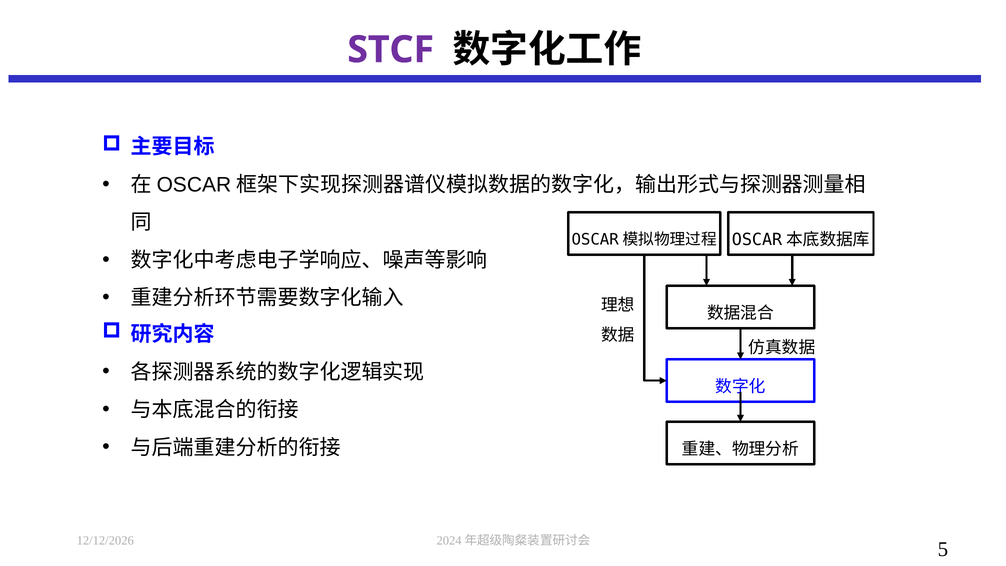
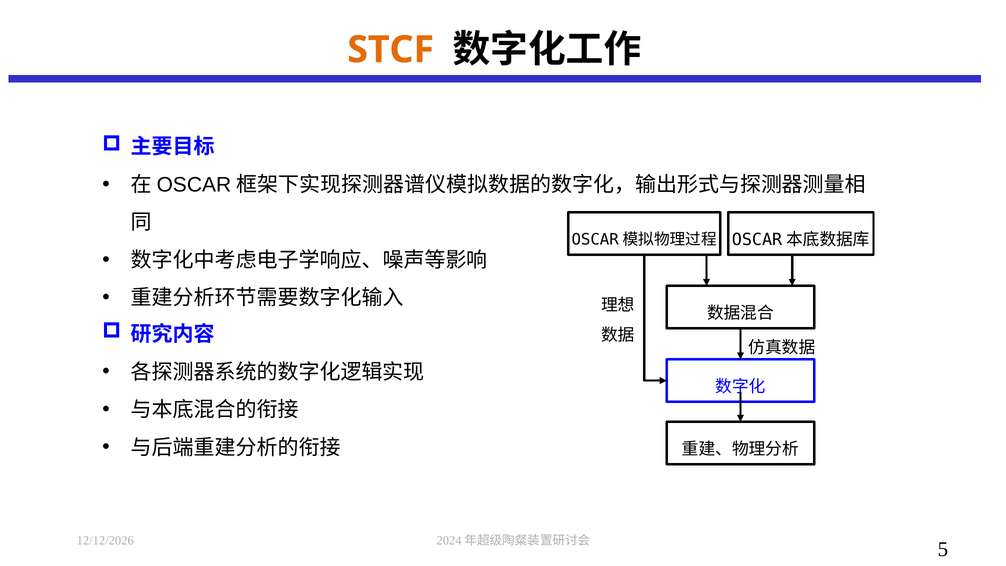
STCF colour: purple -> orange
